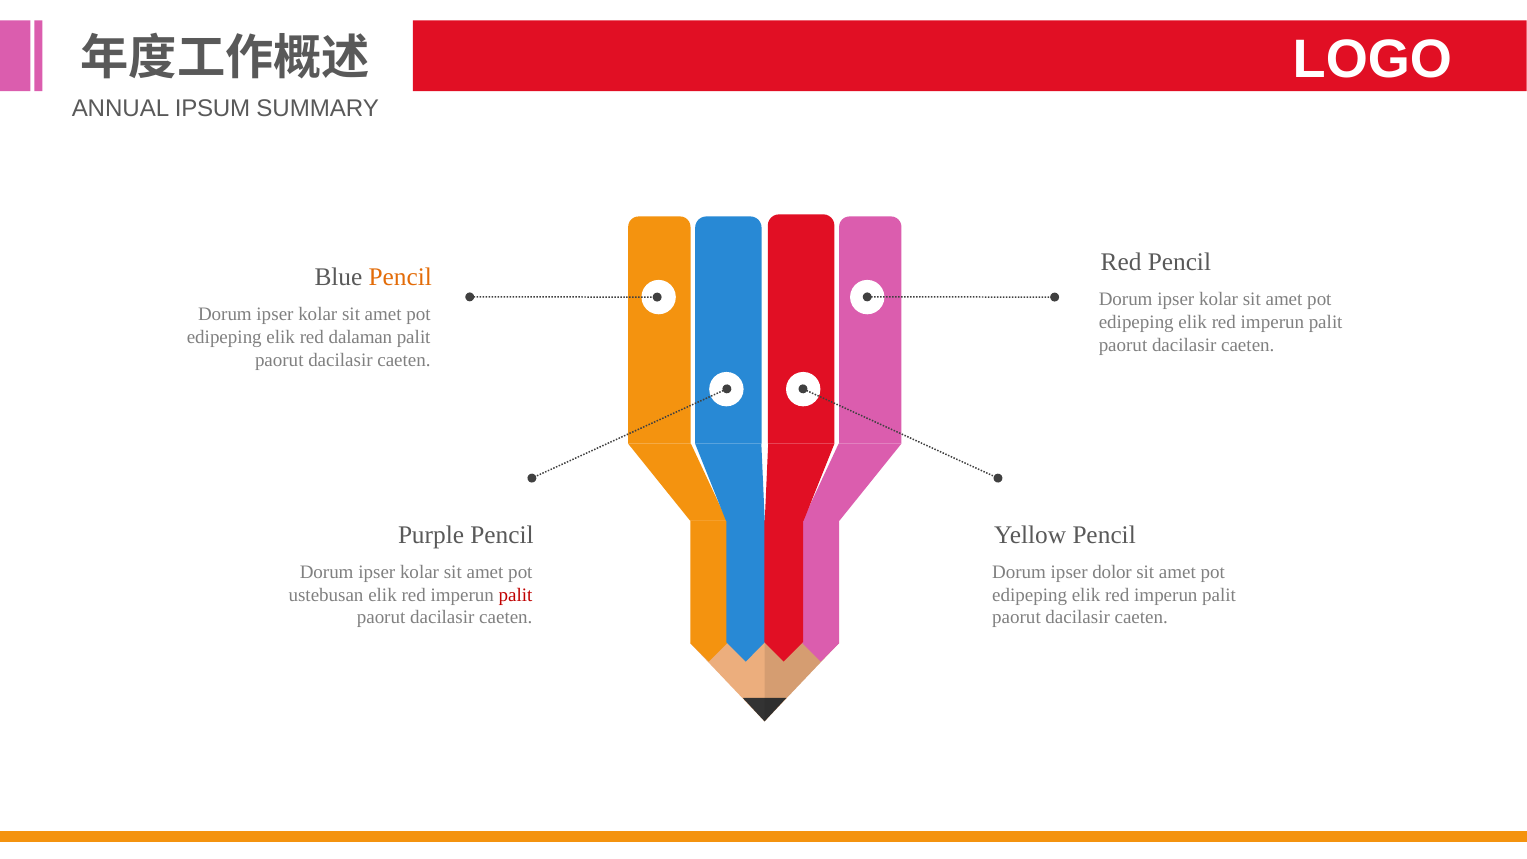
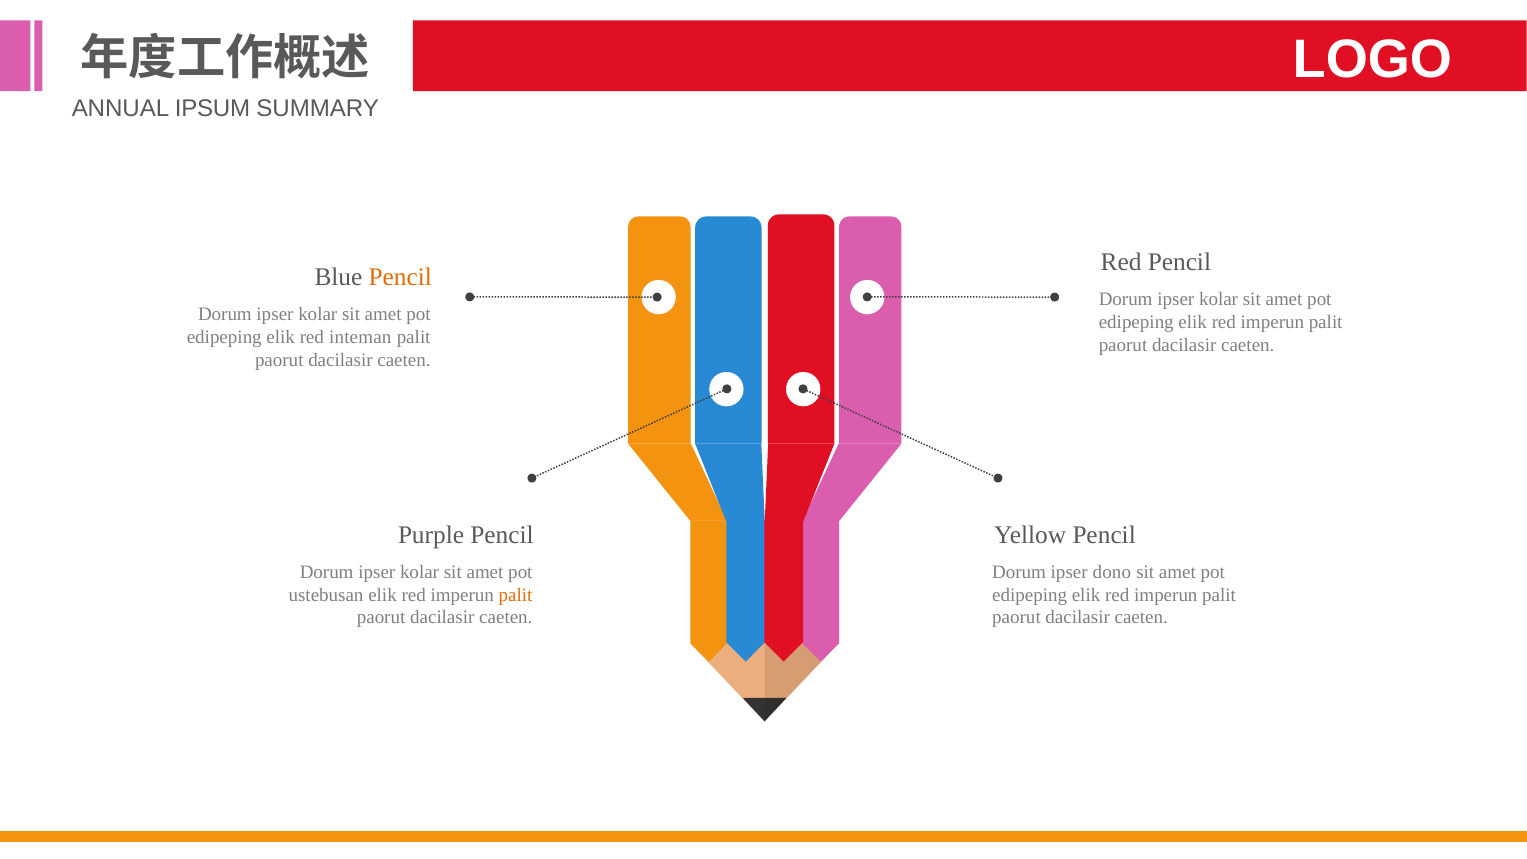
dalaman: dalaman -> inteman
dolor: dolor -> dono
palit at (515, 595) colour: red -> orange
